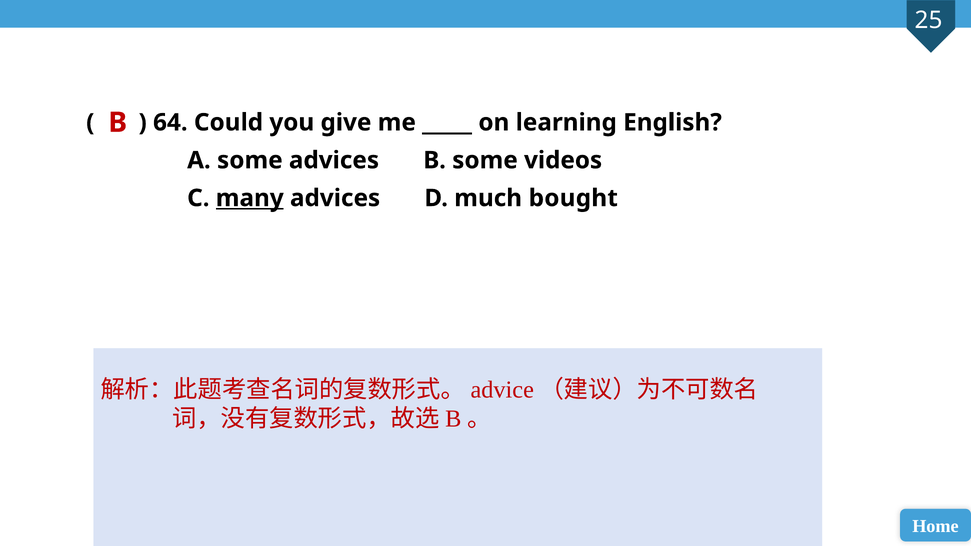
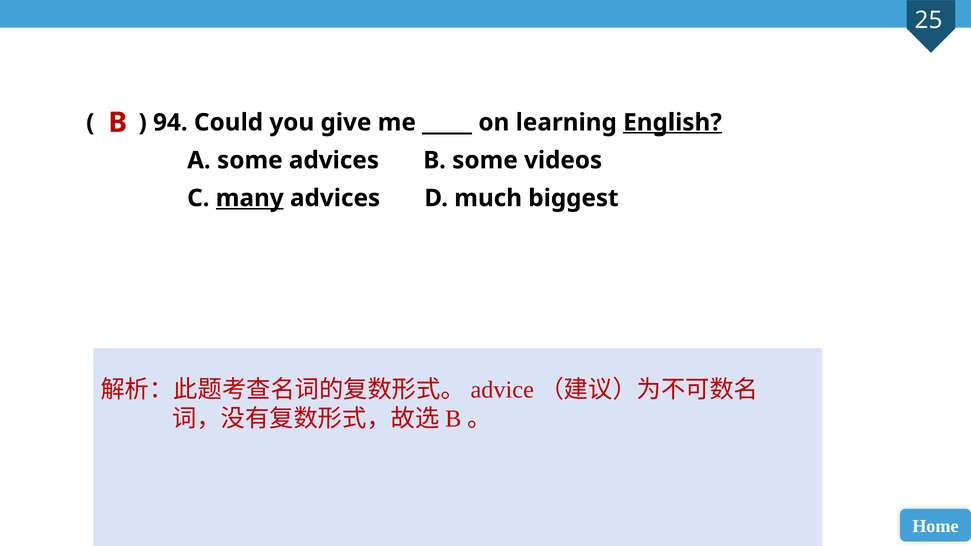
64: 64 -> 94
English underline: none -> present
bought: bought -> biggest
